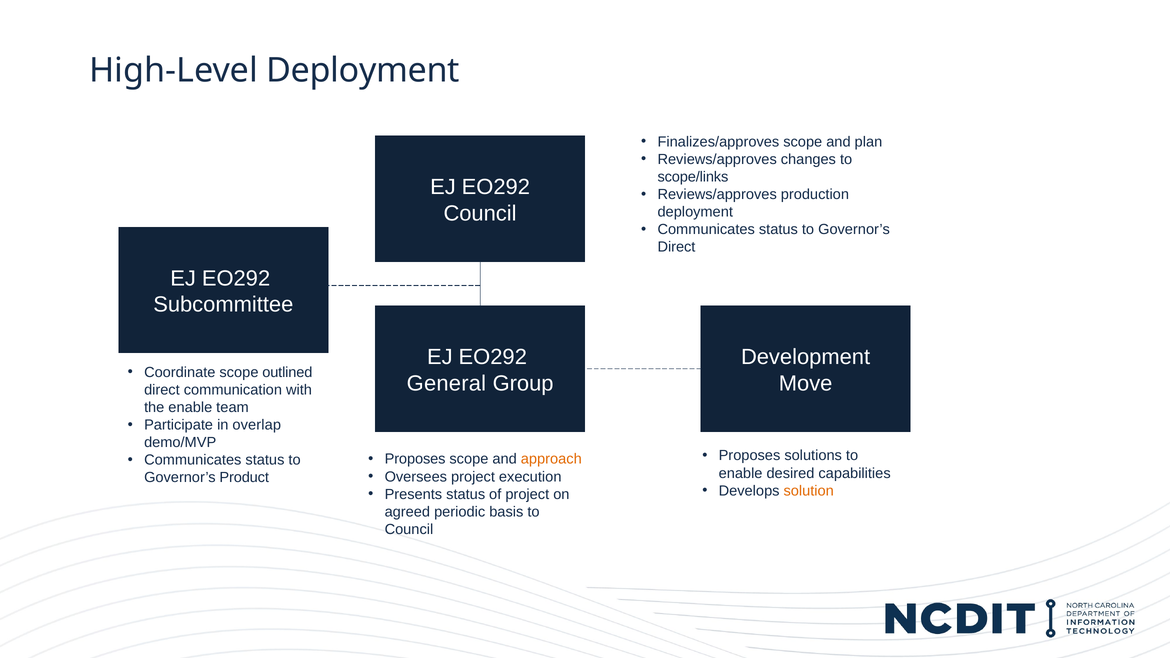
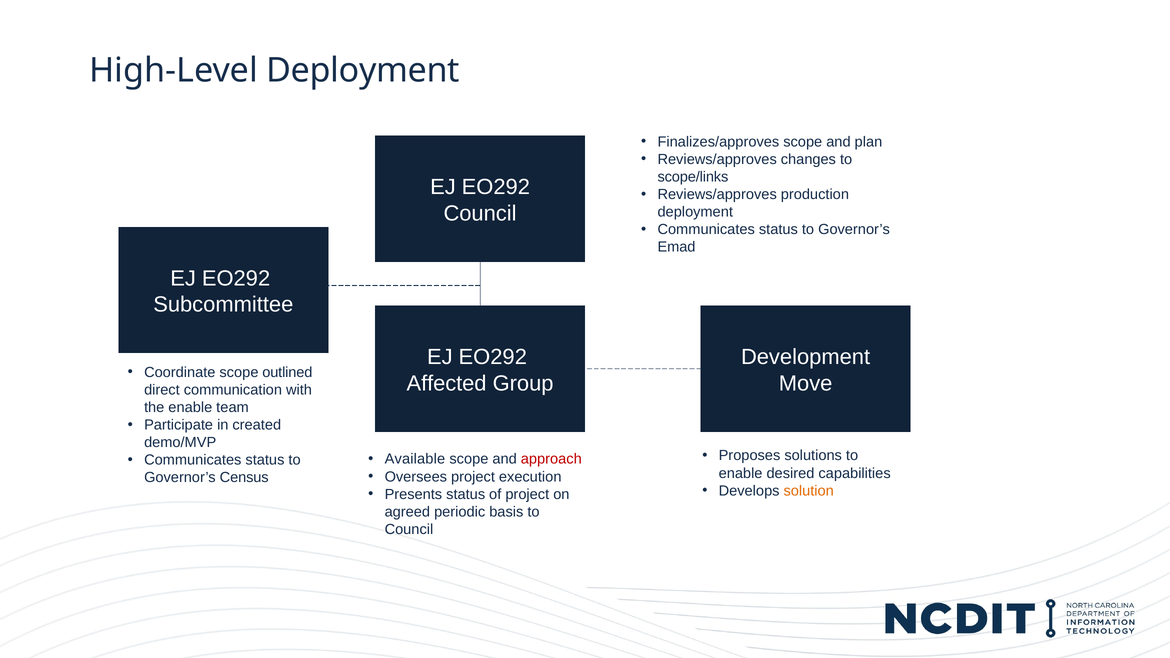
Direct at (676, 247): Direct -> Emad
General: General -> Affected
overlap: overlap -> created
Proposes at (415, 459): Proposes -> Available
approach colour: orange -> red
Product: Product -> Census
